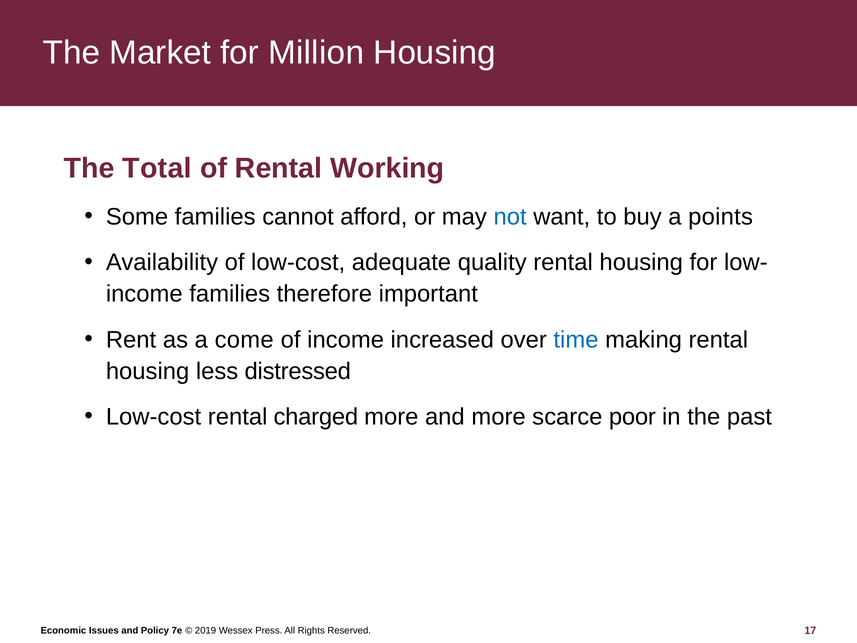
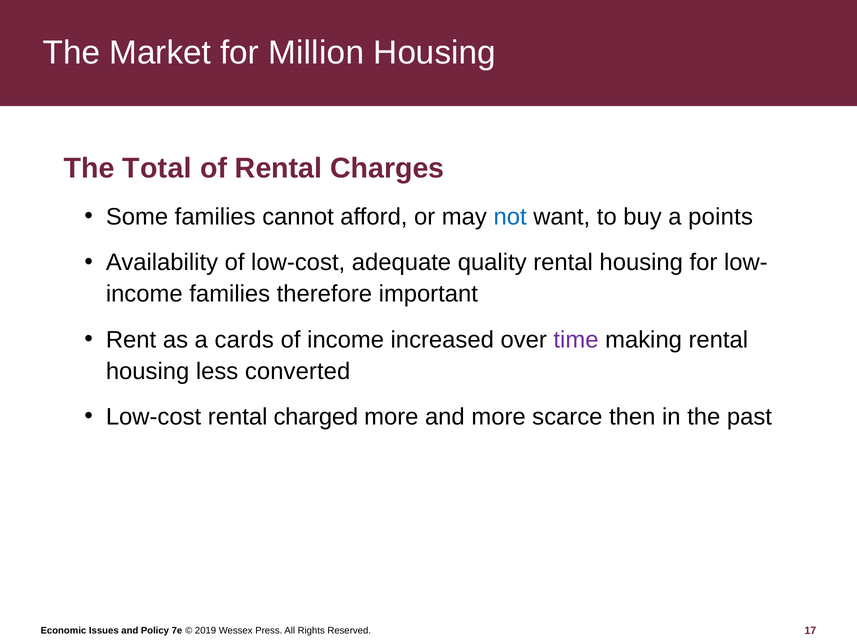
Working: Working -> Charges
come: come -> cards
time colour: blue -> purple
distressed: distressed -> converted
poor: poor -> then
